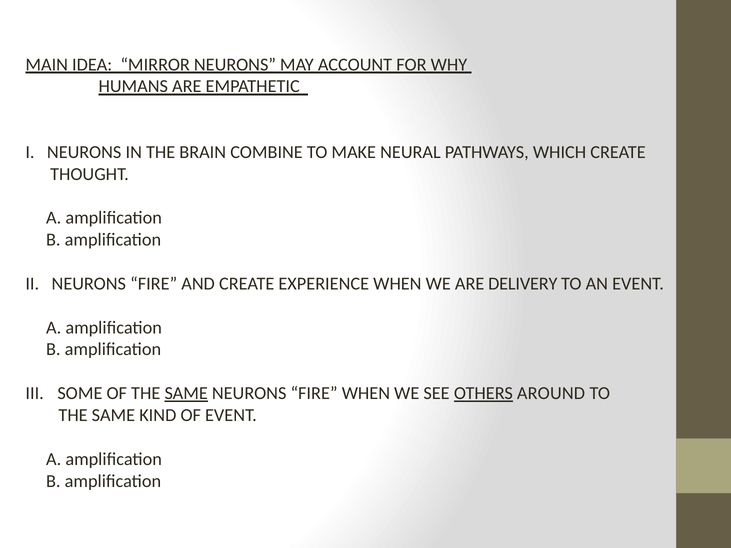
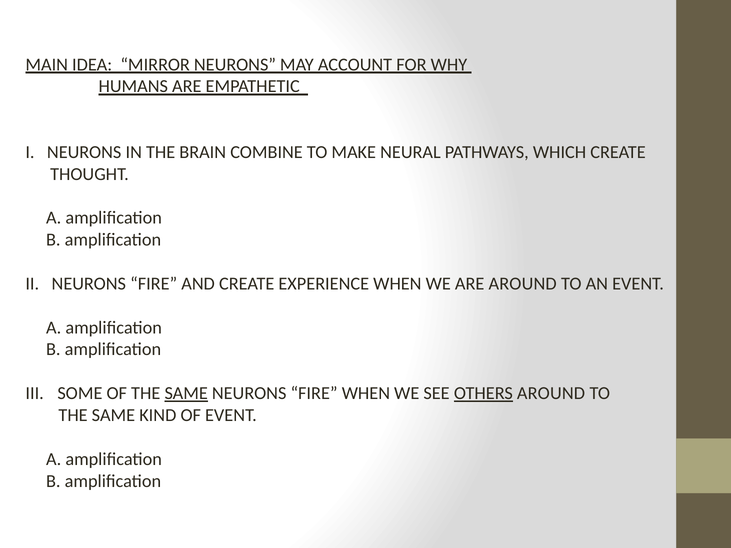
ARE DELIVERY: DELIVERY -> AROUND
